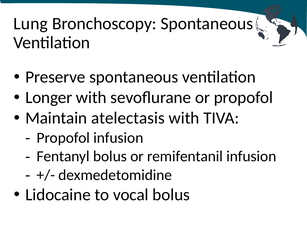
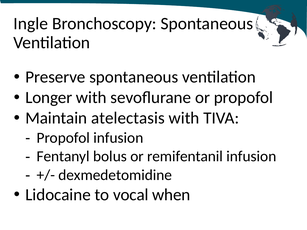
Lung: Lung -> Ingle
vocal bolus: bolus -> when
